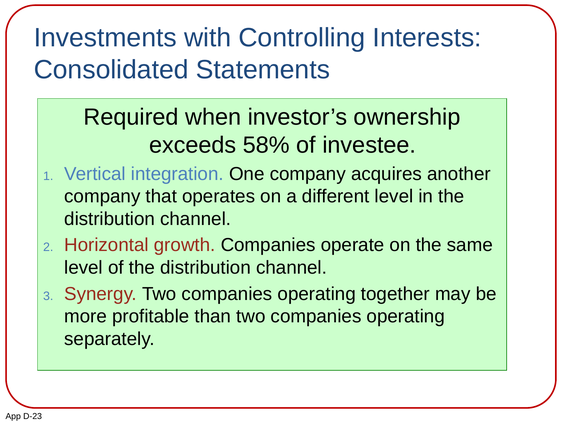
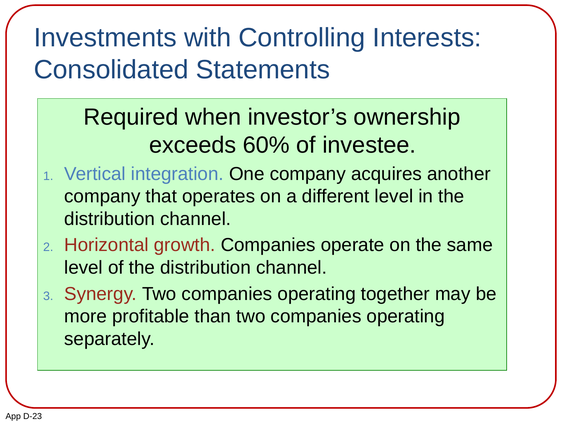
58%: 58% -> 60%
